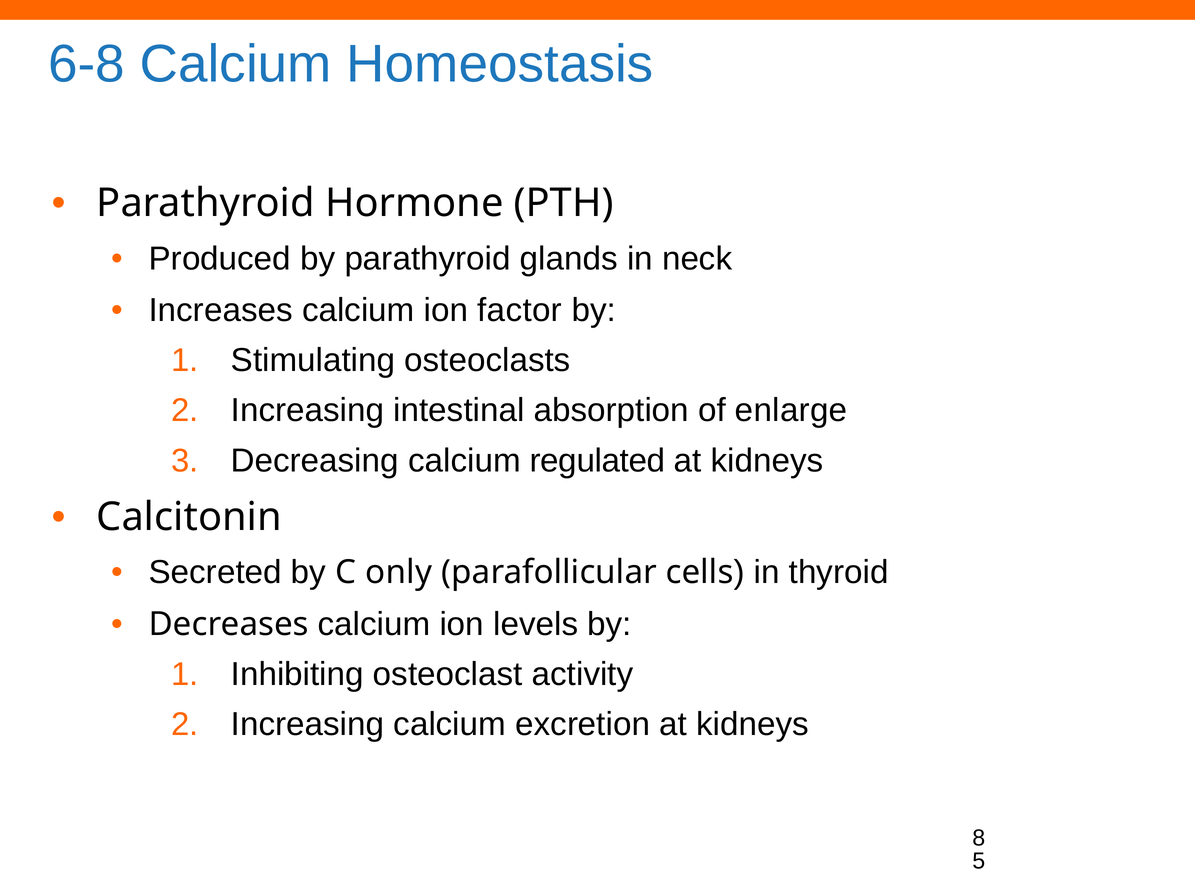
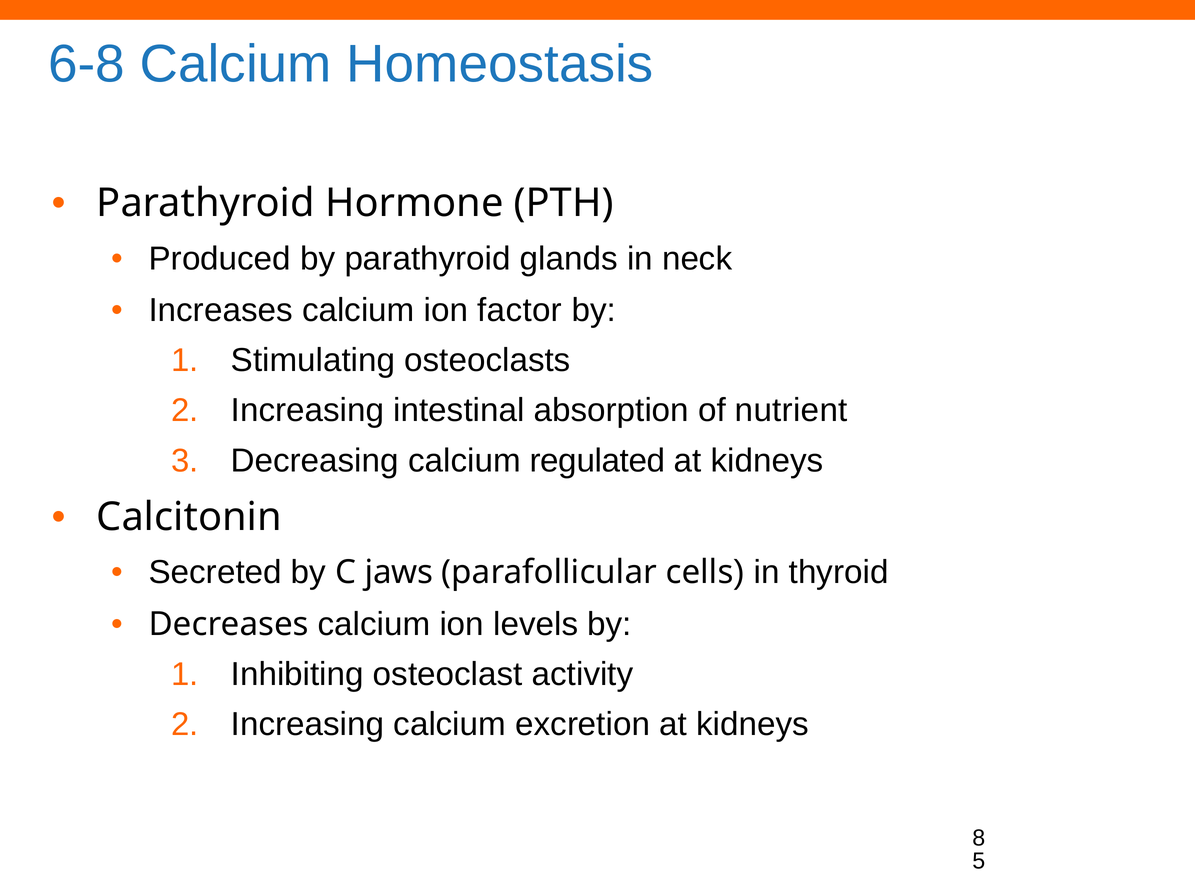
enlarge: enlarge -> nutrient
only: only -> jaws
